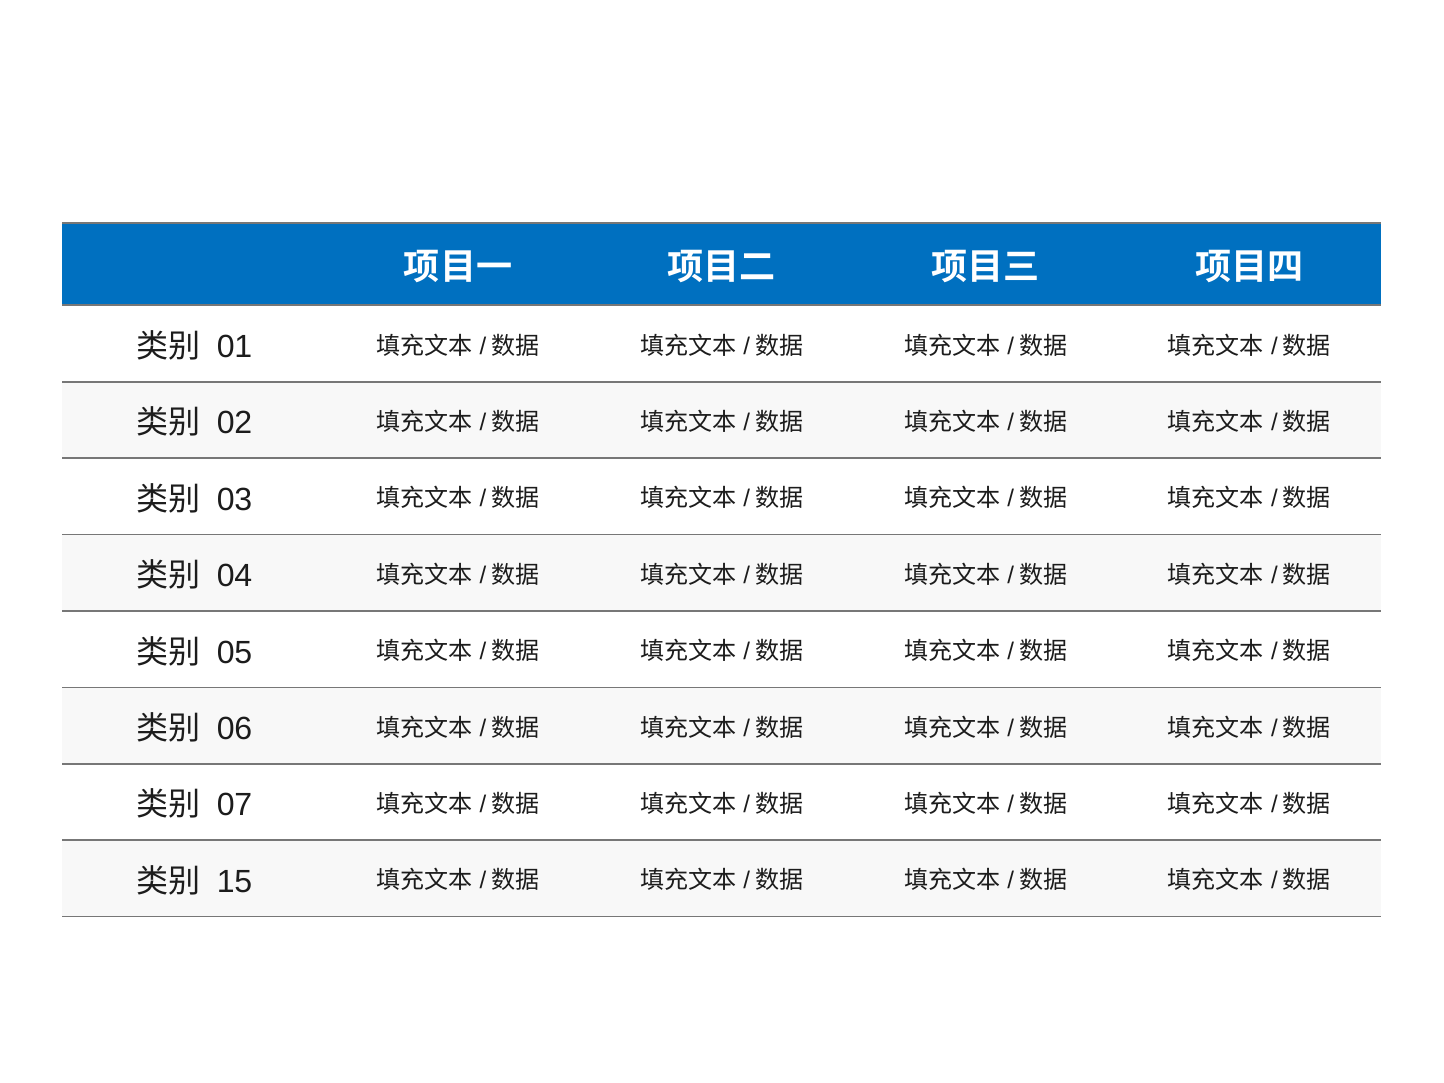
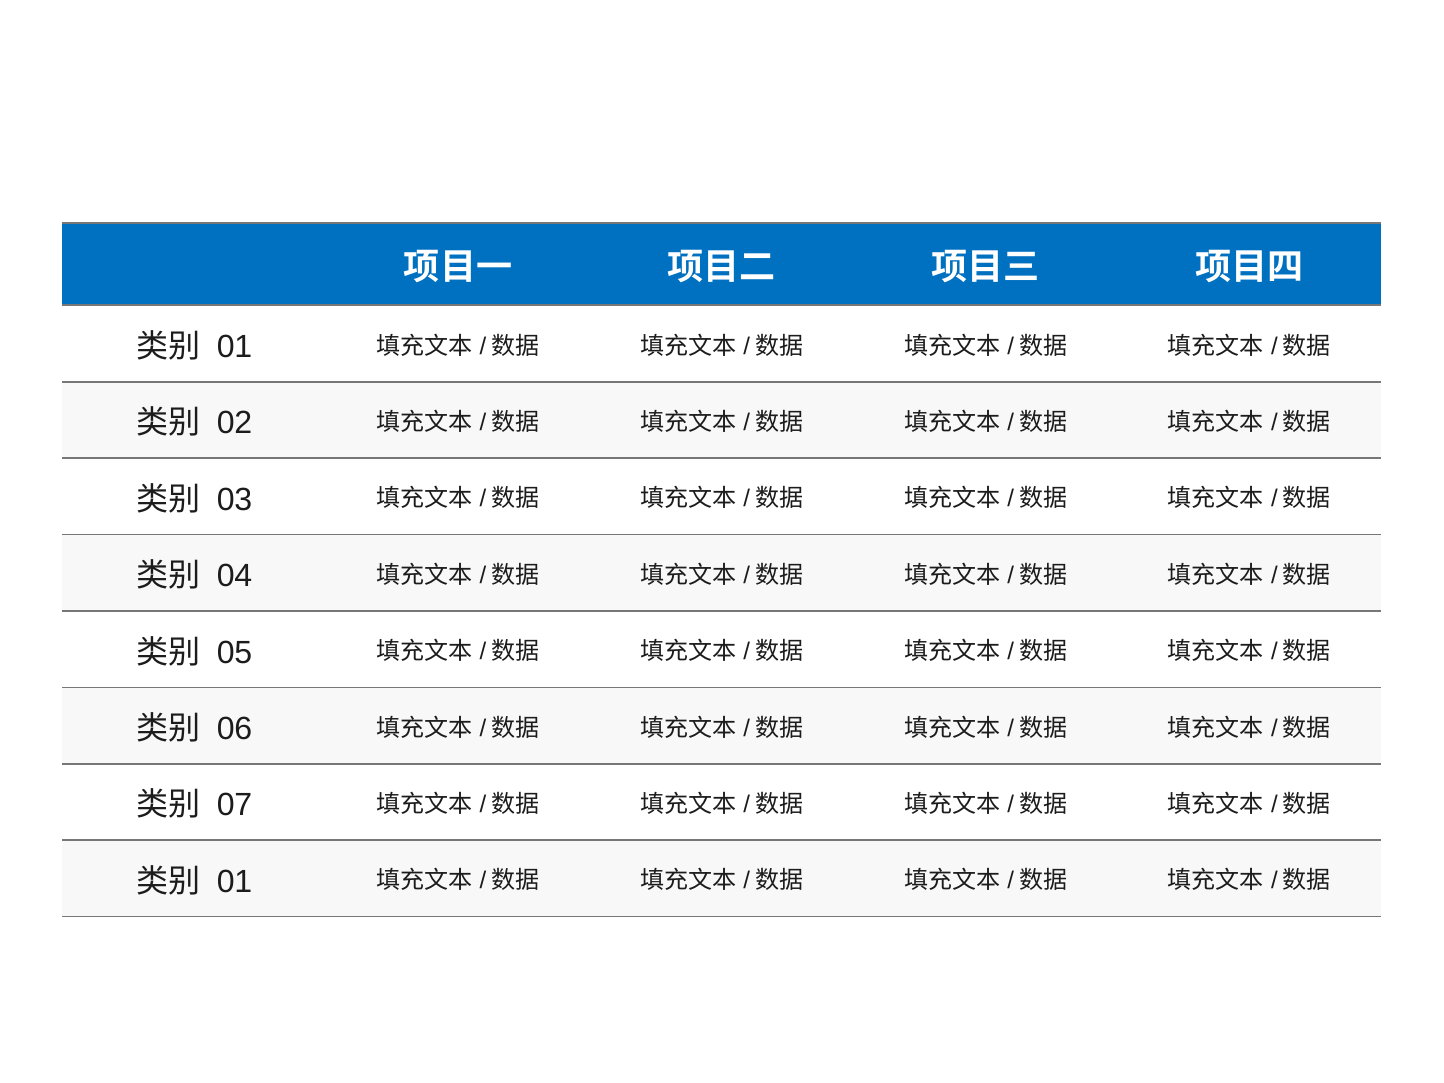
15 at (235, 882): 15 -> 01
